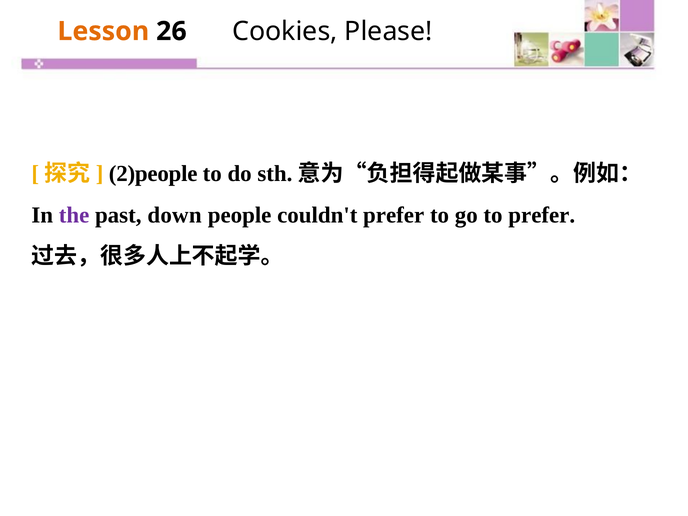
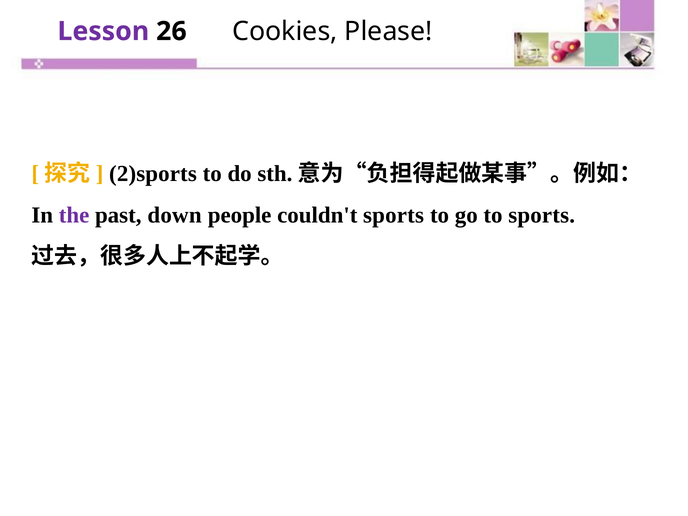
Lesson colour: orange -> purple
2)people: 2)people -> 2)sports
couldn't prefer: prefer -> sports
to prefer: prefer -> sports
